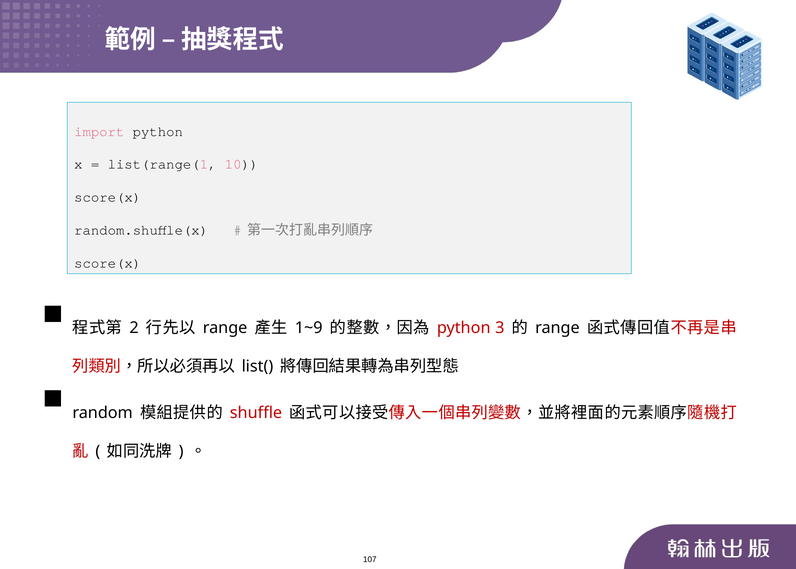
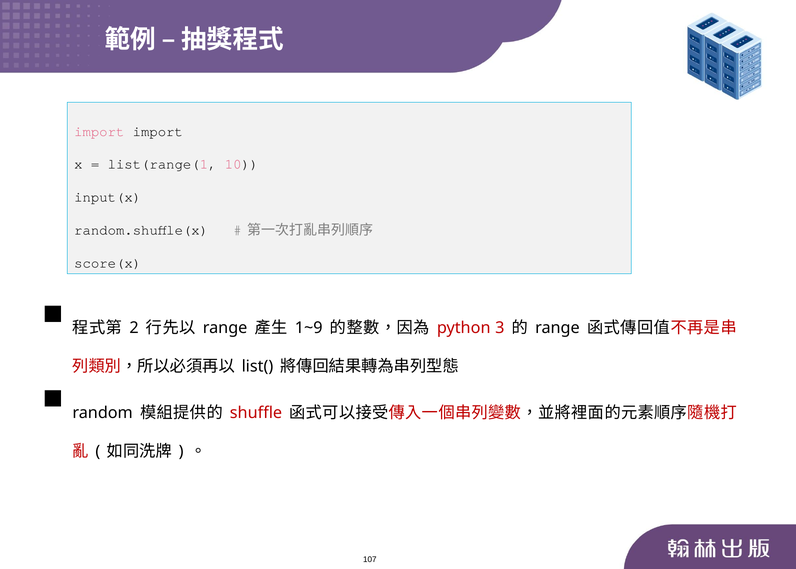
import python: python -> import
score(x at (108, 197): score(x -> input(x
